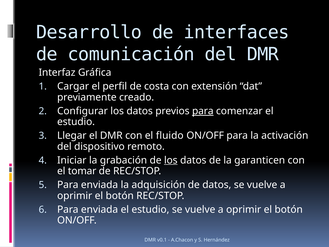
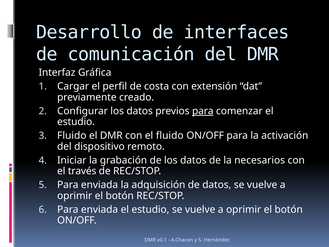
Llegar at (72, 135): Llegar -> Fluido
los at (171, 160) underline: present -> none
garanticen: garanticen -> necesarios
tomar: tomar -> través
